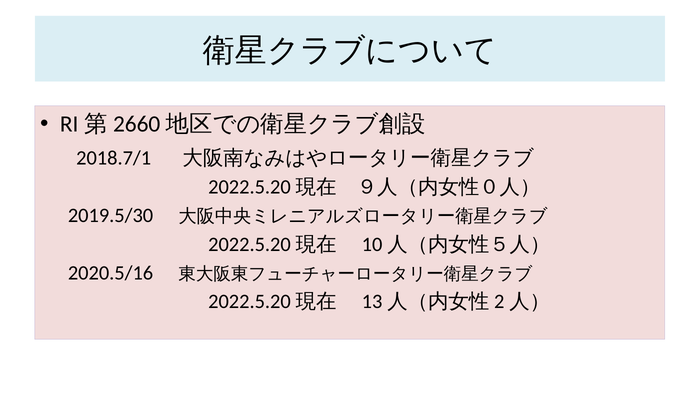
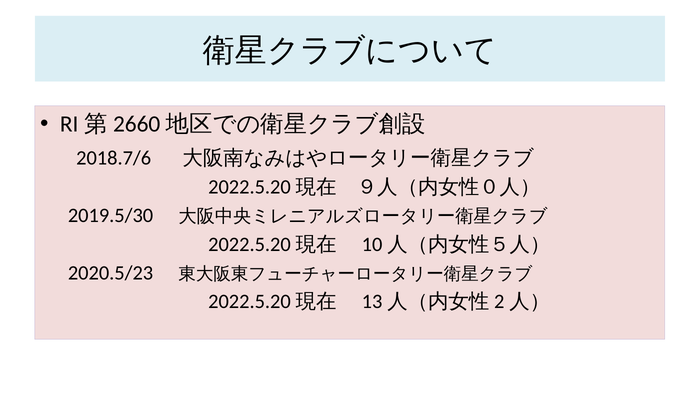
2018.7/1: 2018.7/1 -> 2018.7/6
2020.5/16: 2020.5/16 -> 2020.5/23
